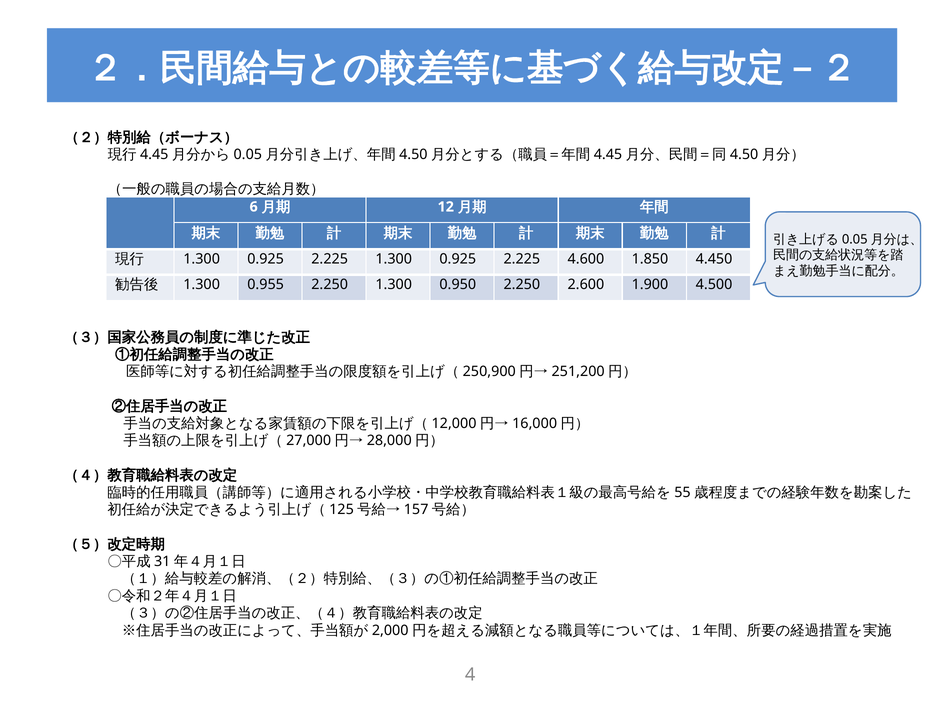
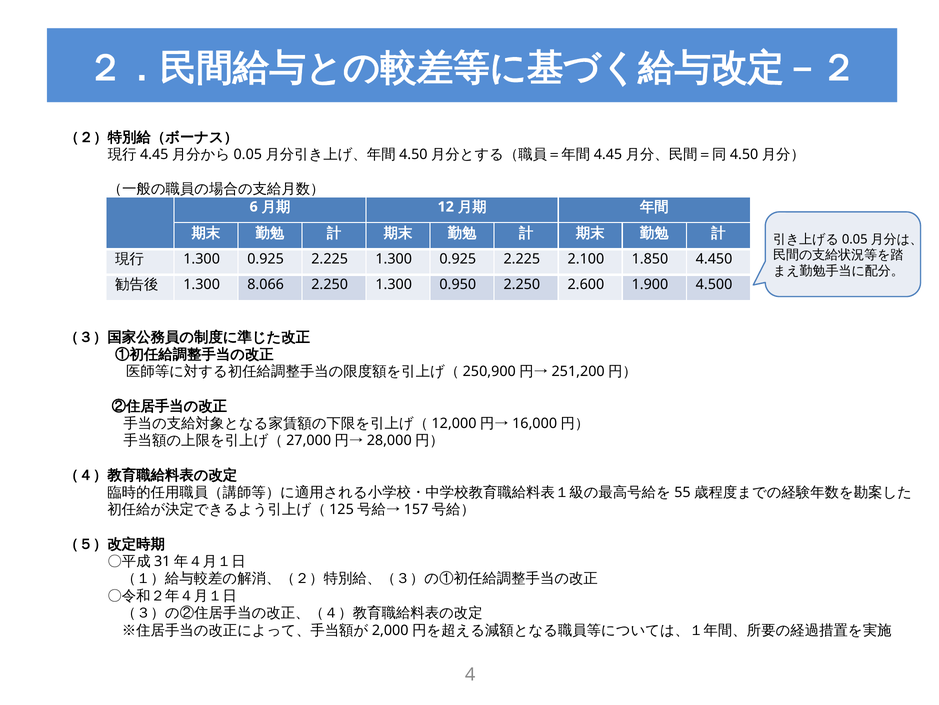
4.600: 4.600 -> 2.100
0.955: 0.955 -> 8.066
